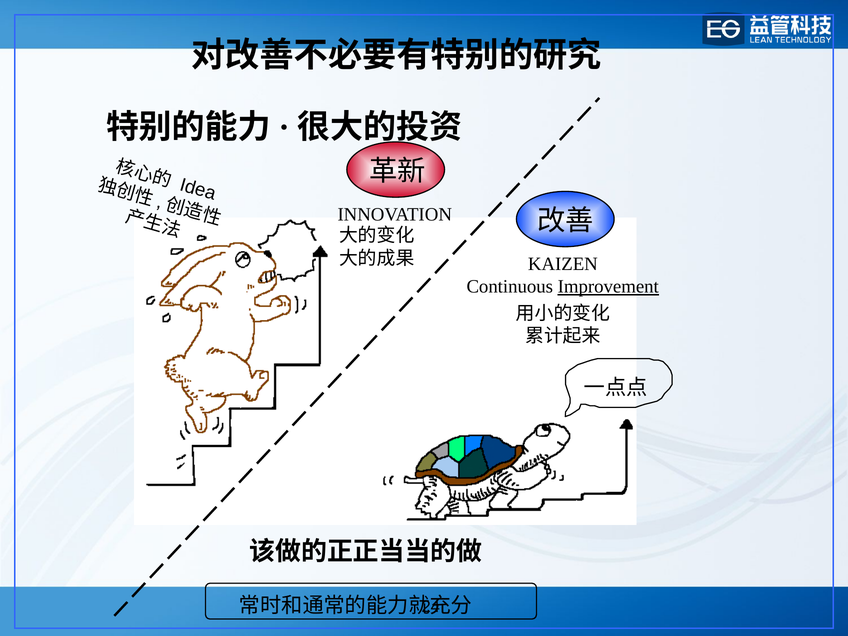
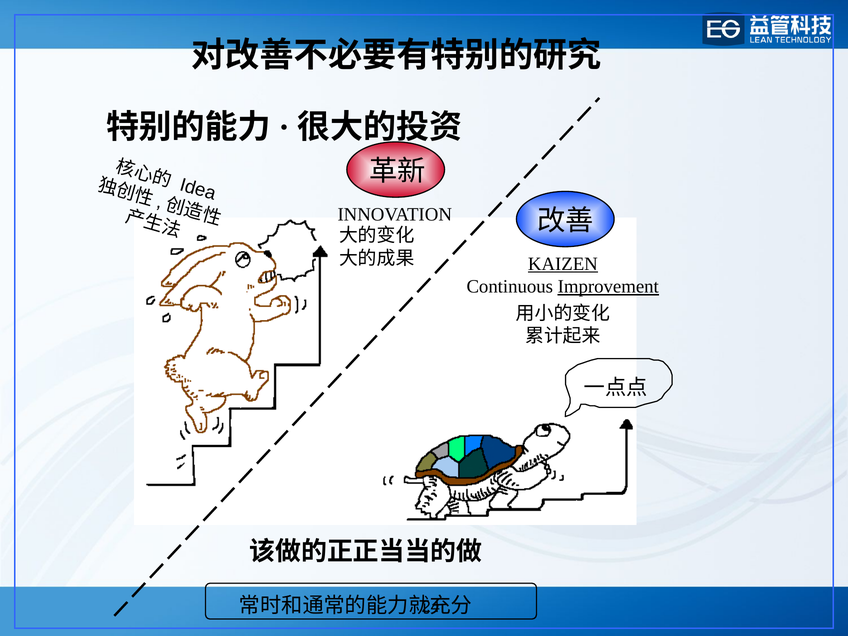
KAIZEN underline: none -> present
